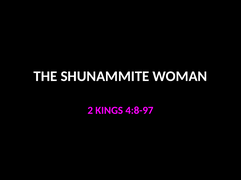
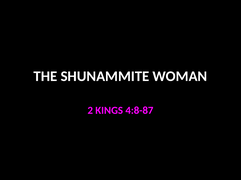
4:8-97: 4:8-97 -> 4:8-87
